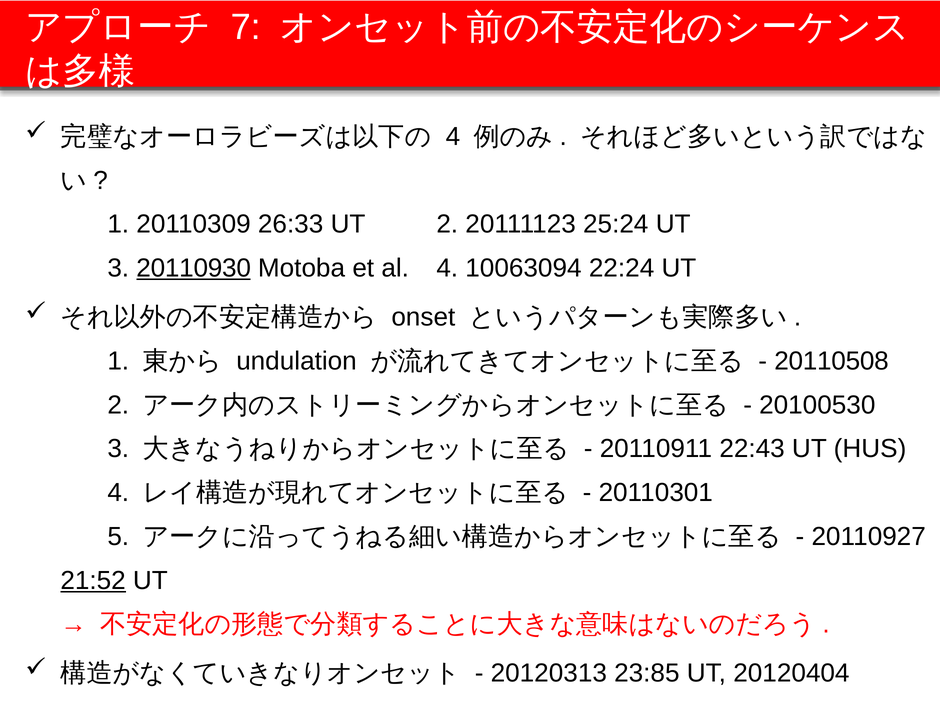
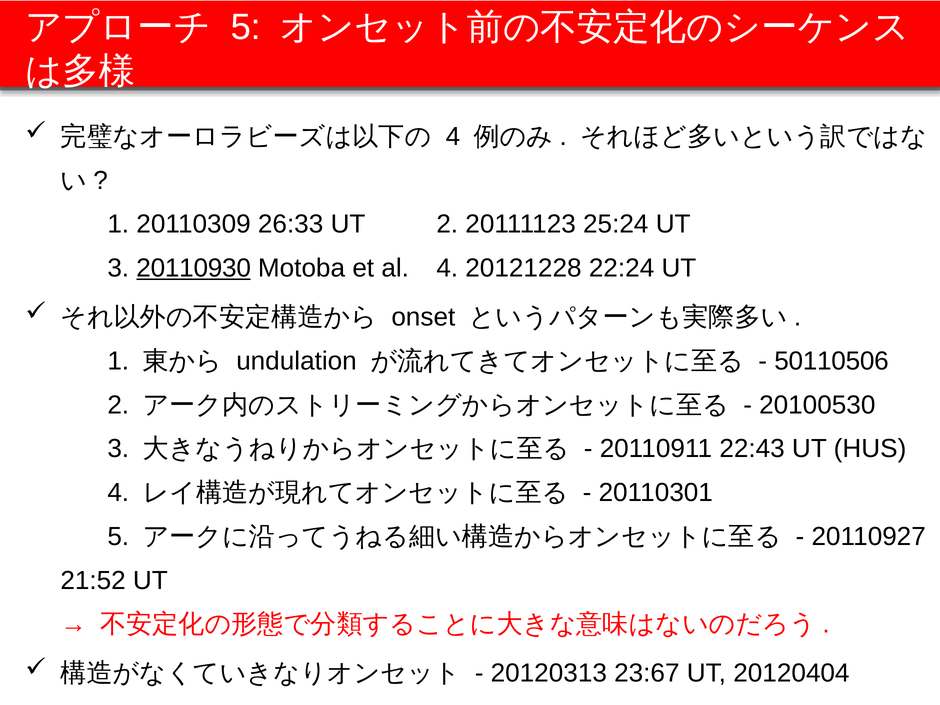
7 at (246, 27): 7 -> 5
10063094: 10063094 -> 20121228
20110508: 20110508 -> 50110506
21:52 underline: present -> none
23:85: 23:85 -> 23:67
